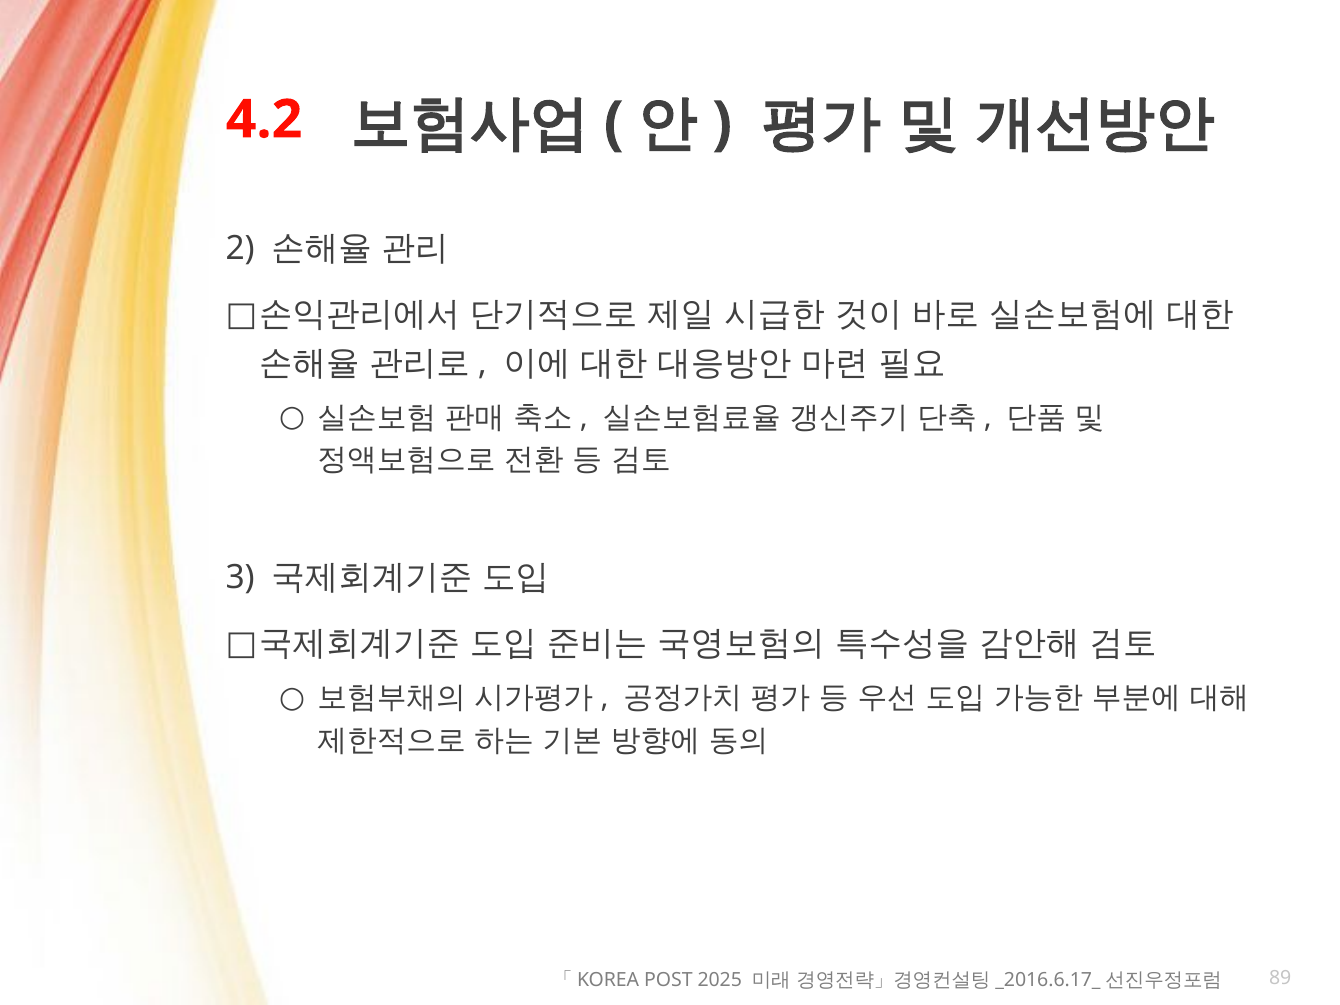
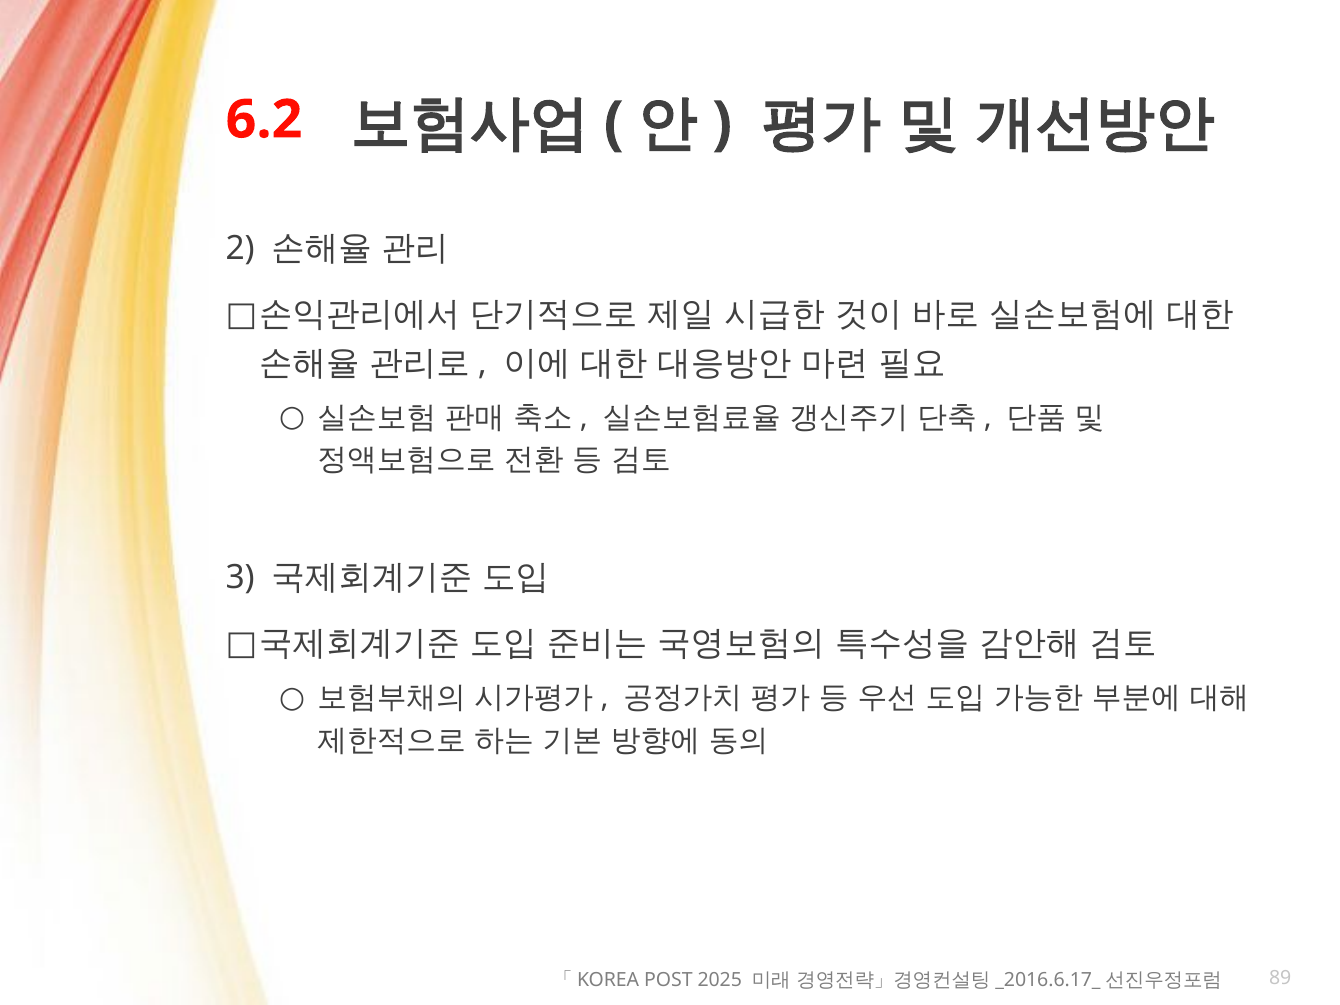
4.2: 4.2 -> 6.2
